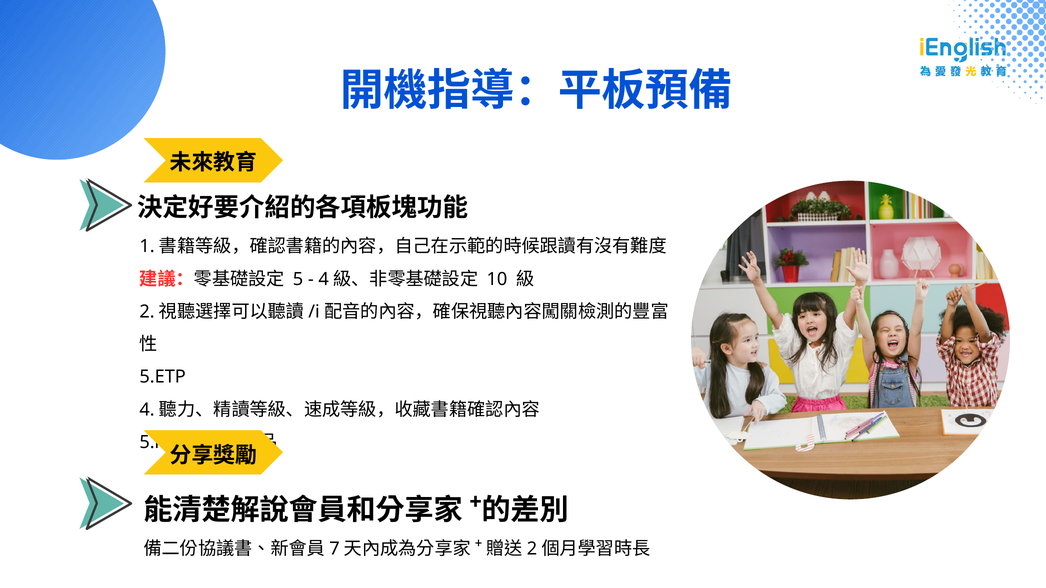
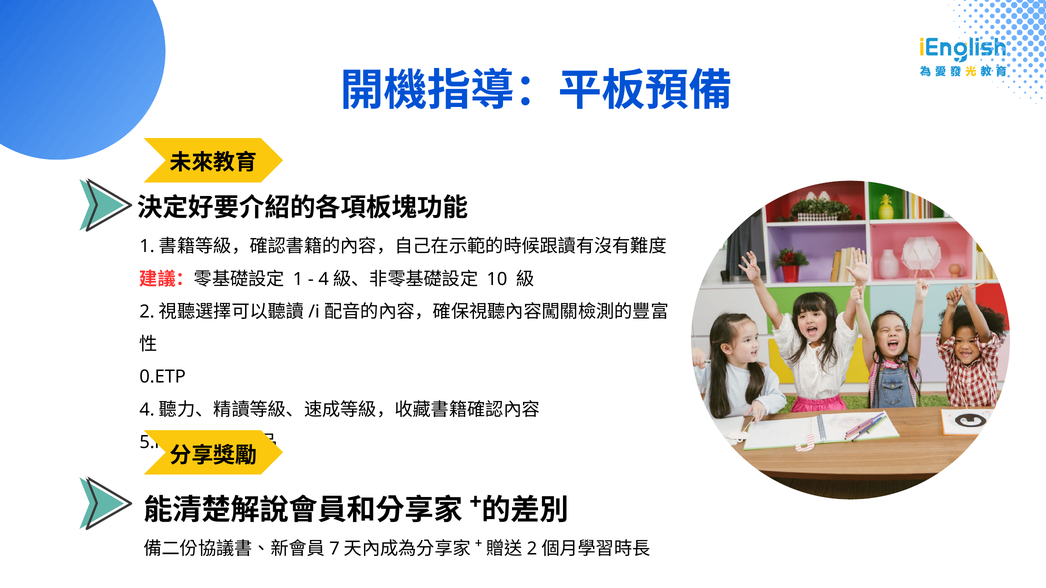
5 at (298, 279): 5 -> 1
5.ETP: 5.ETP -> 0.ETP
